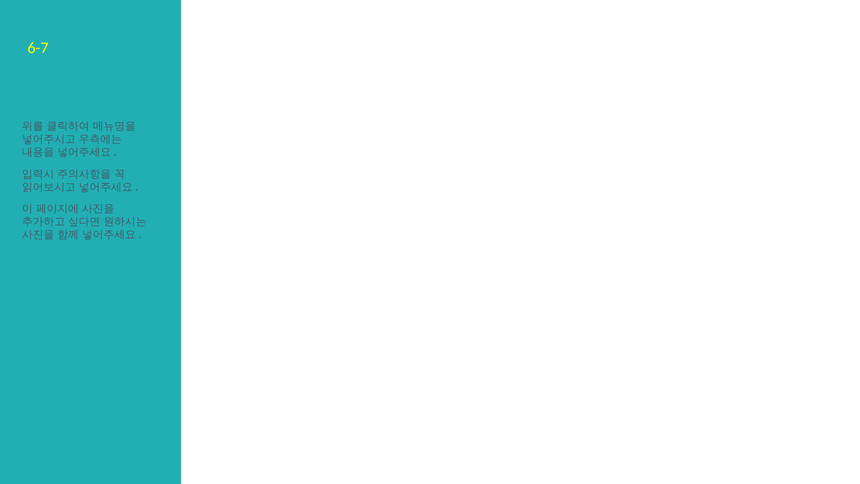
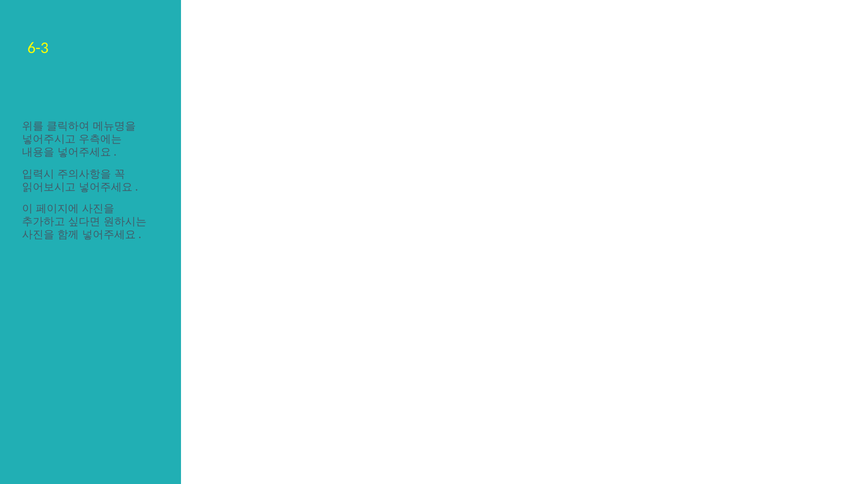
6-7: 6-7 -> 6-3
